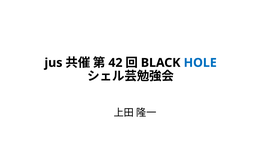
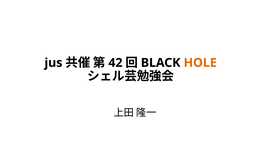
HOLE colour: blue -> orange
